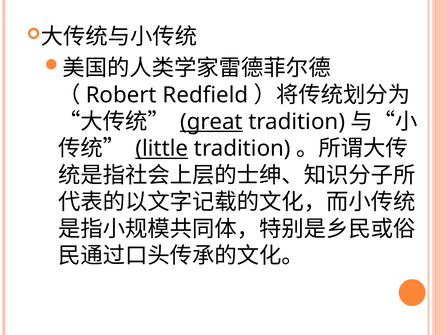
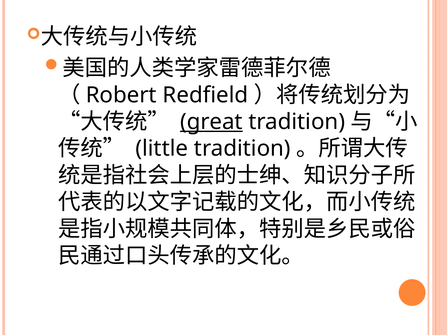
little underline: present -> none
